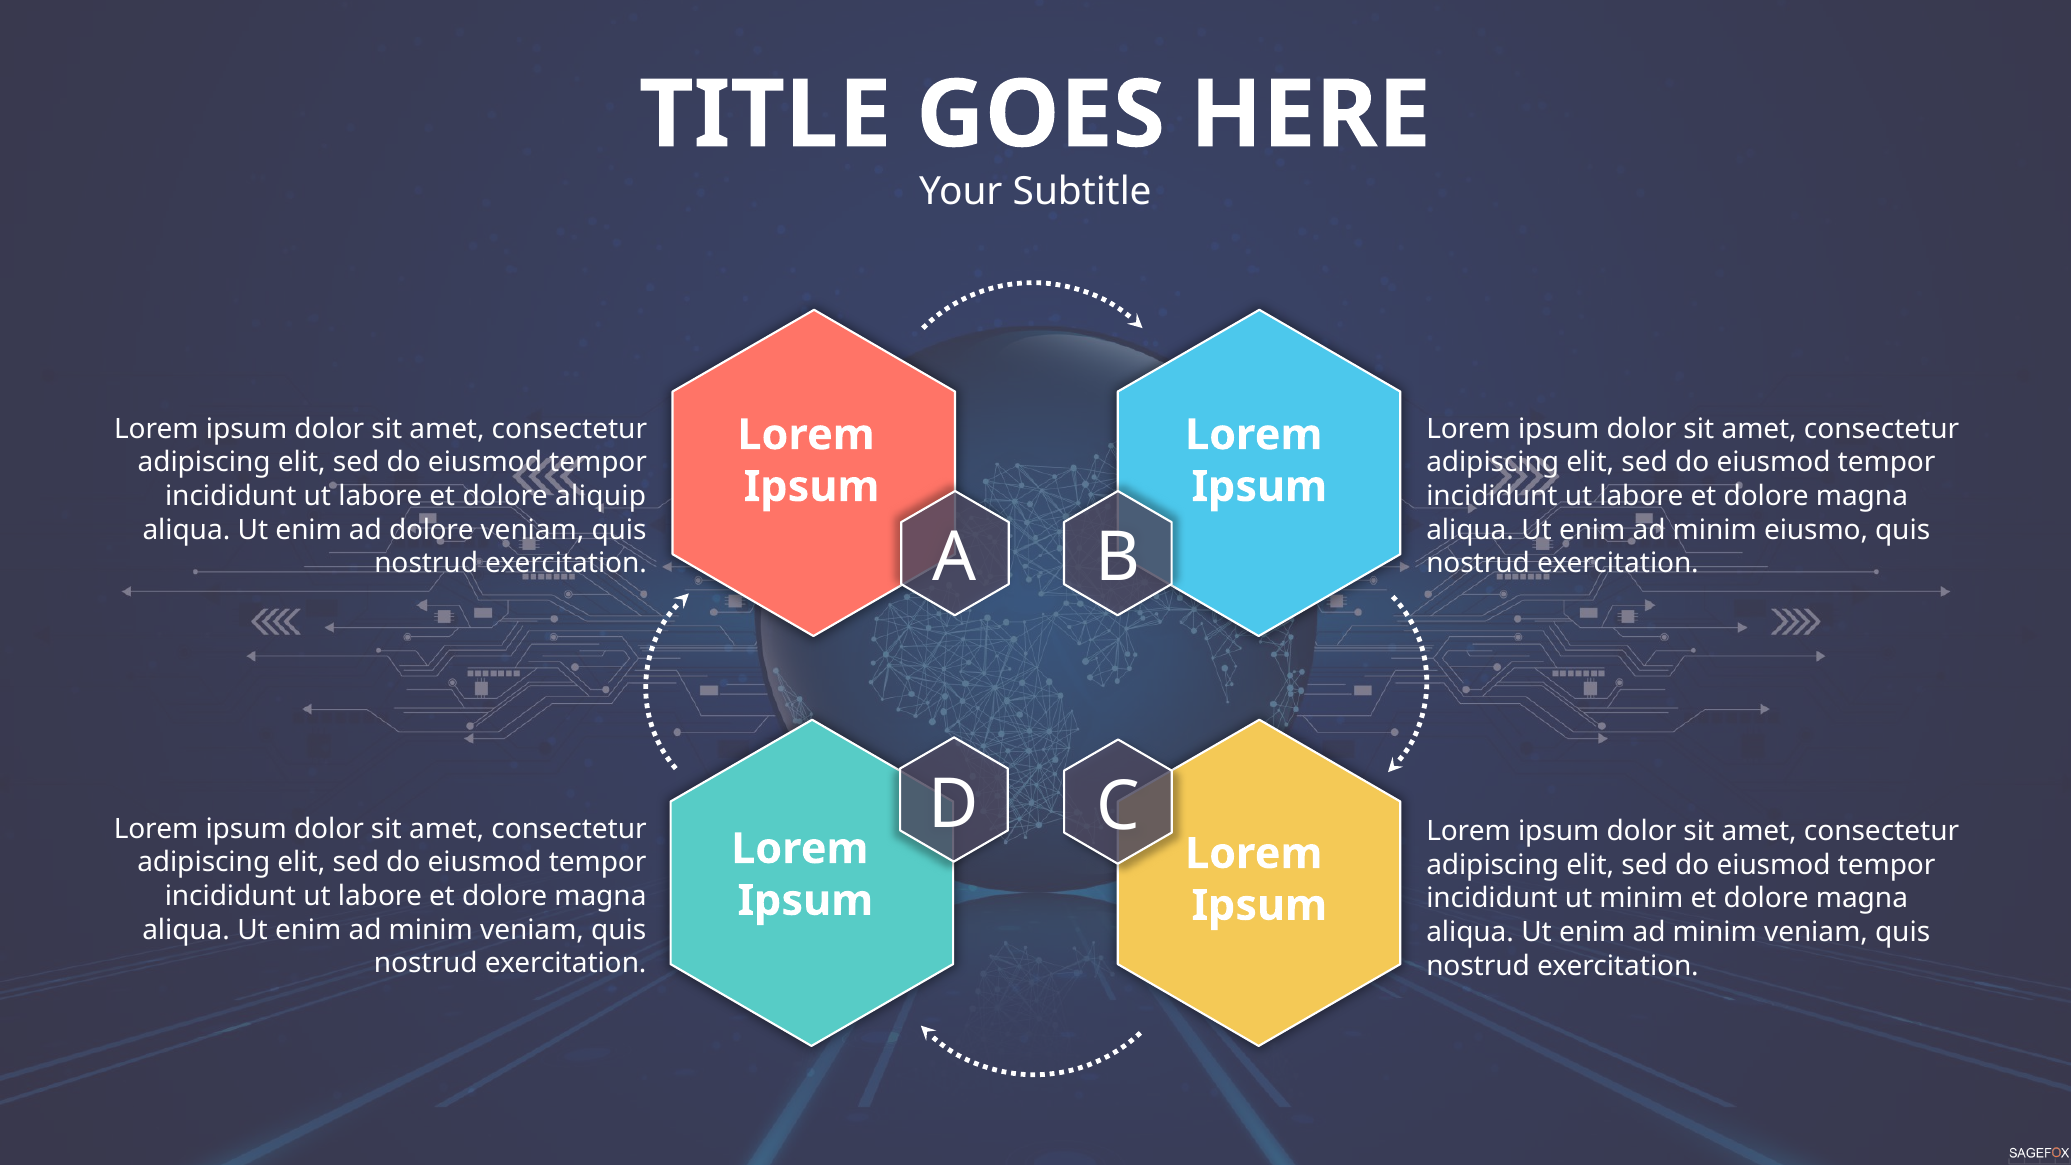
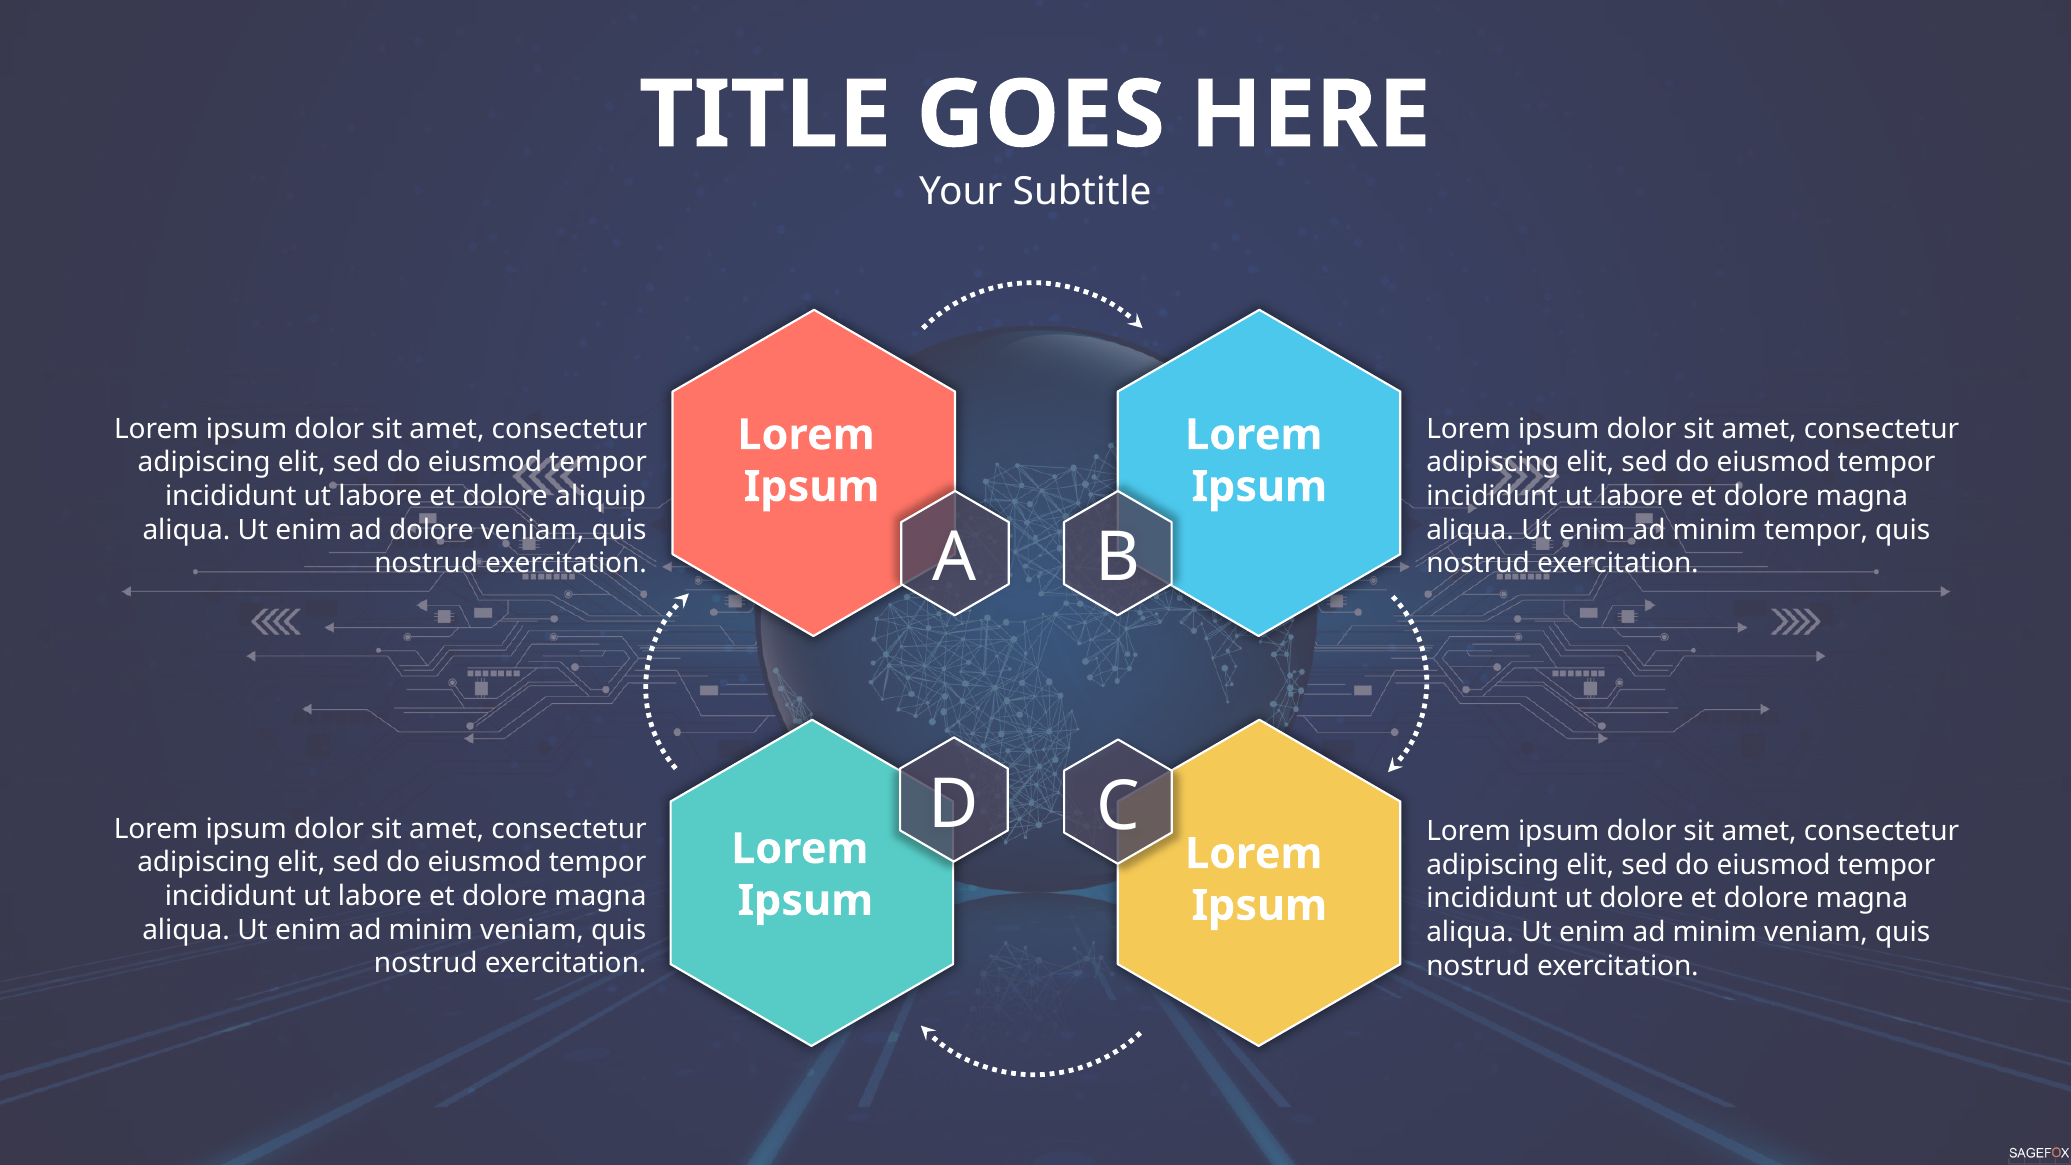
minim eiusmo: eiusmo -> tempor
ut minim: minim -> dolore
